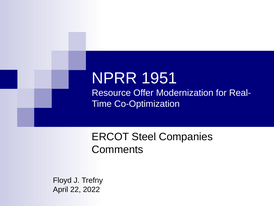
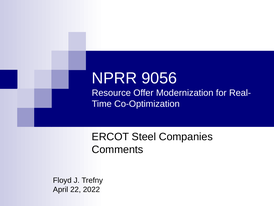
1951: 1951 -> 9056
